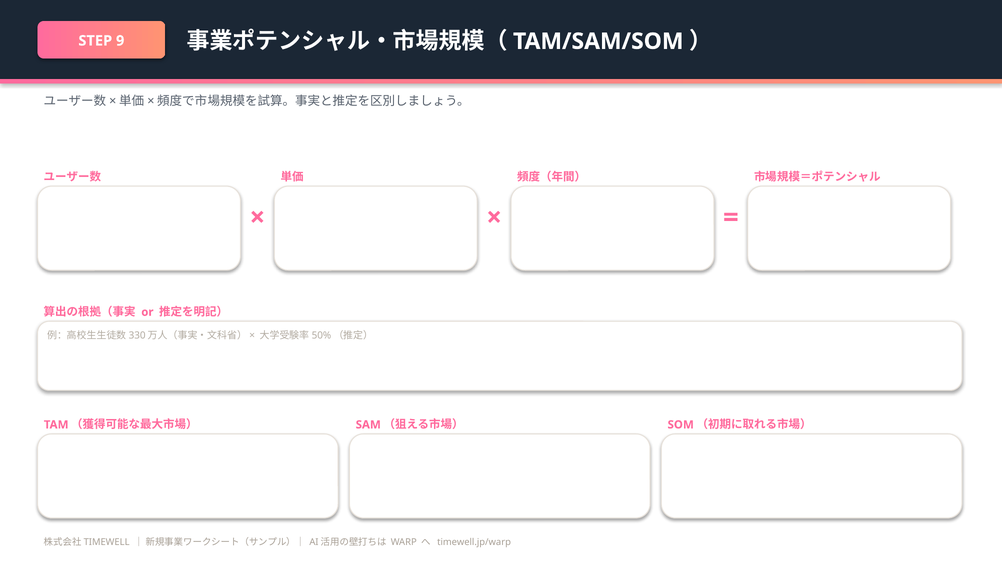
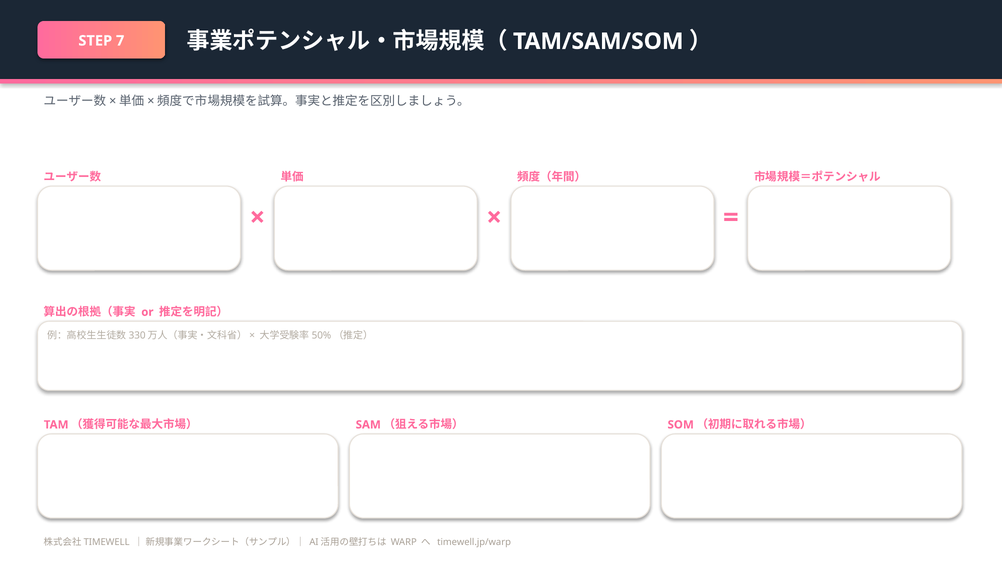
9: 9 -> 7
